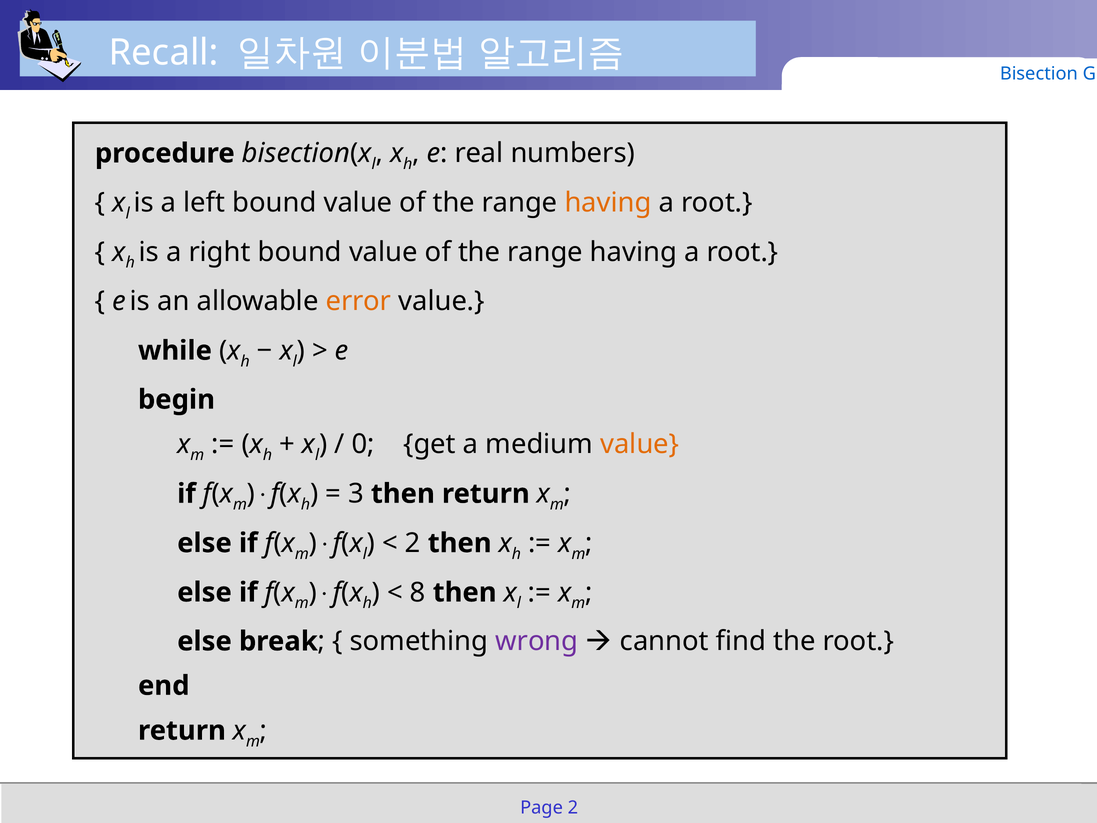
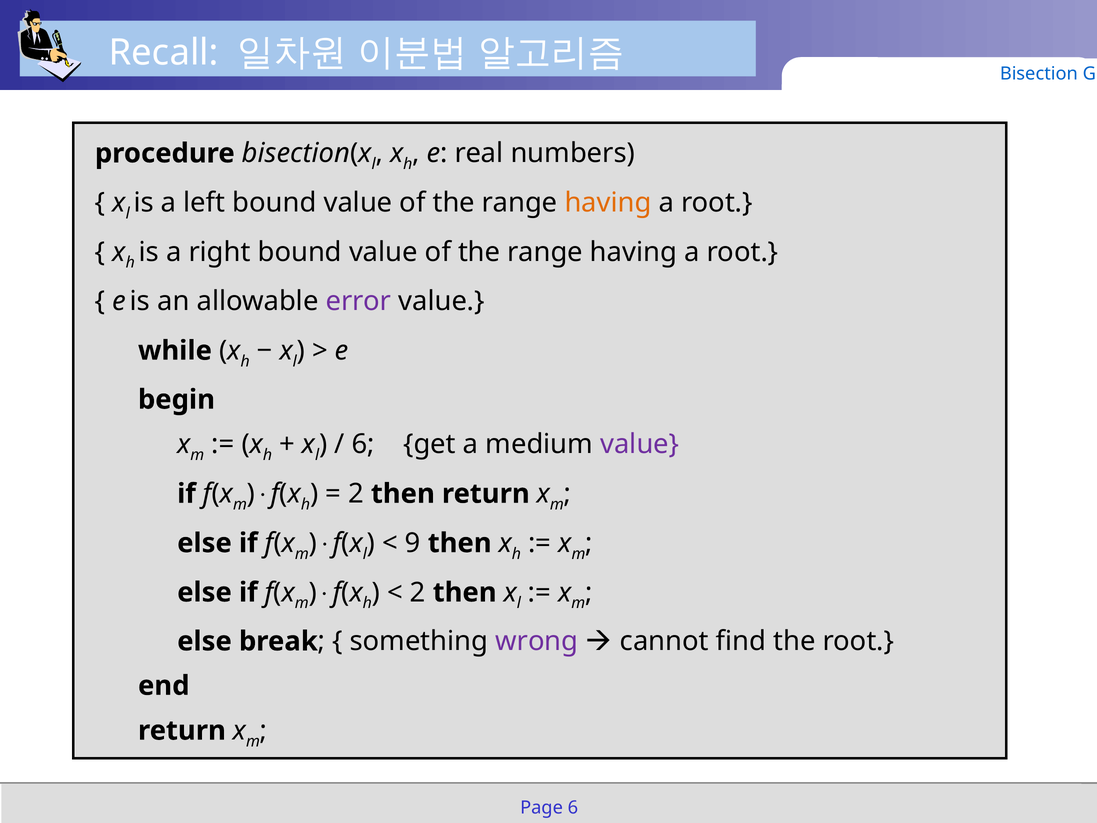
error colour: orange -> purple
0 at (363, 444): 0 -> 6
value at (640, 444) colour: orange -> purple
3 at (356, 494): 3 -> 2
2 at (413, 543): 2 -> 9
8 at (418, 592): 8 -> 2
Page 2: 2 -> 6
